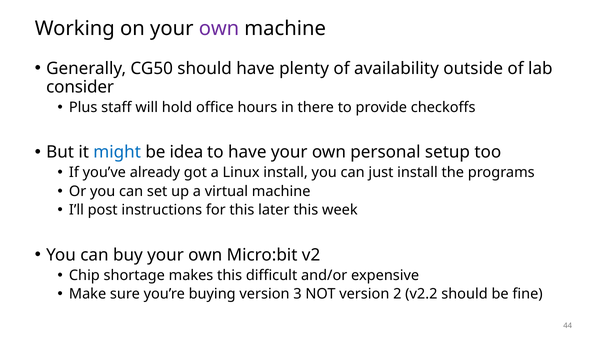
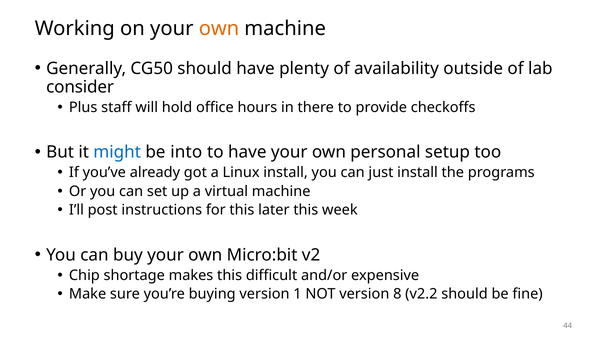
own at (219, 28) colour: purple -> orange
idea: idea -> into
3: 3 -> 1
2: 2 -> 8
